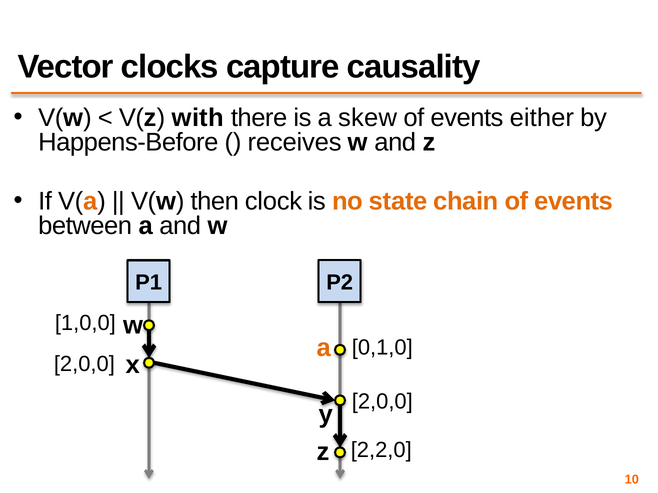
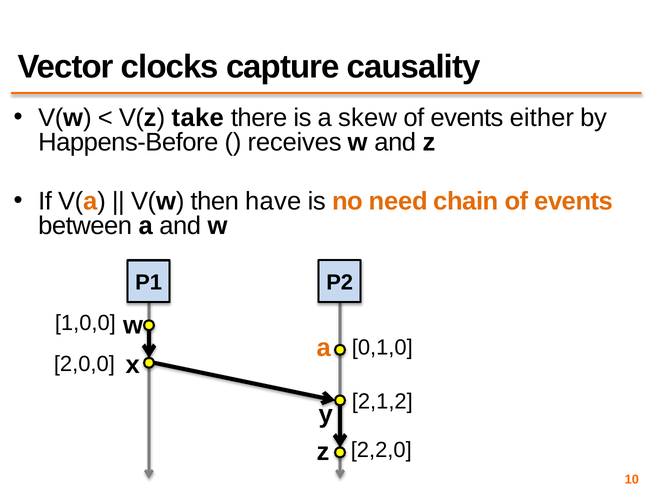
with: with -> take
clock: clock -> have
state: state -> need
2,0,0 at (382, 402): 2,0,0 -> 2,1,2
